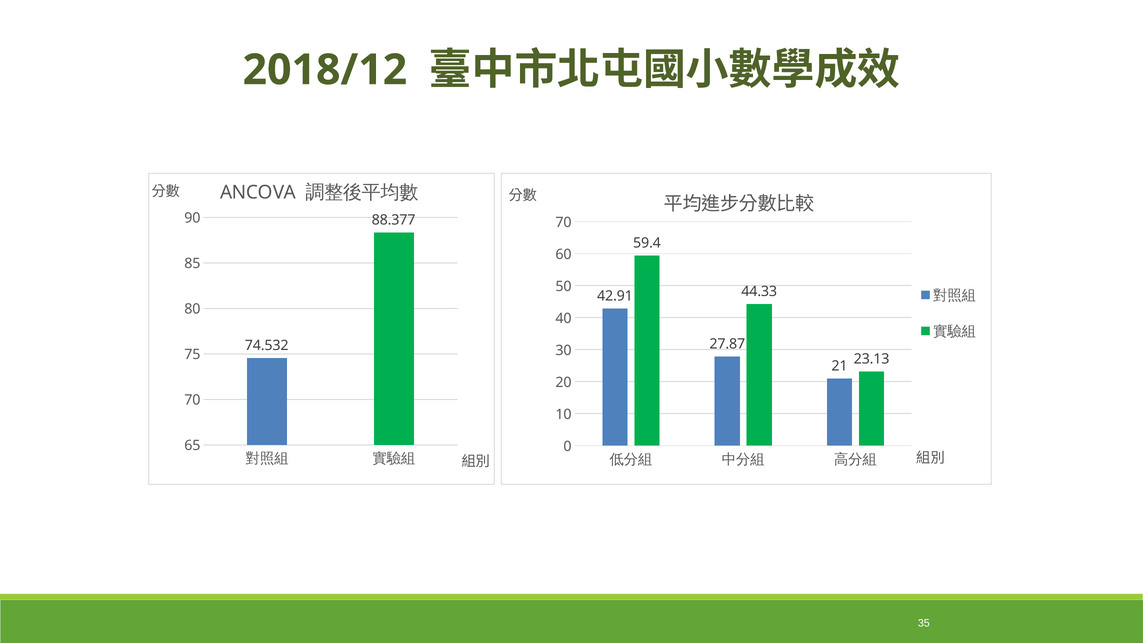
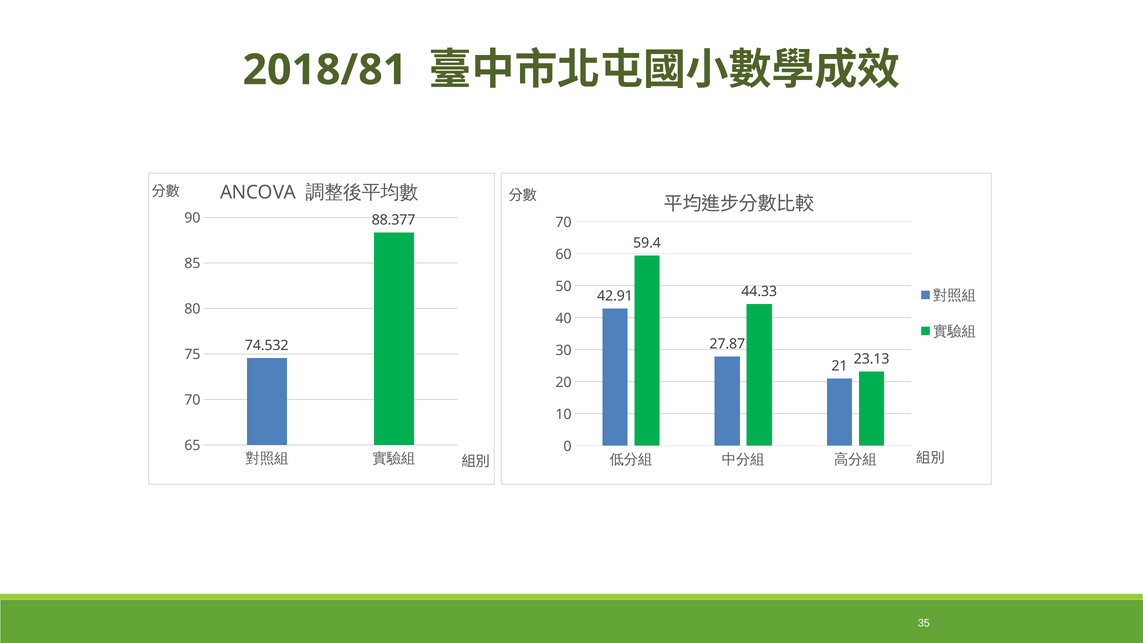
2018/12: 2018/12 -> 2018/81
